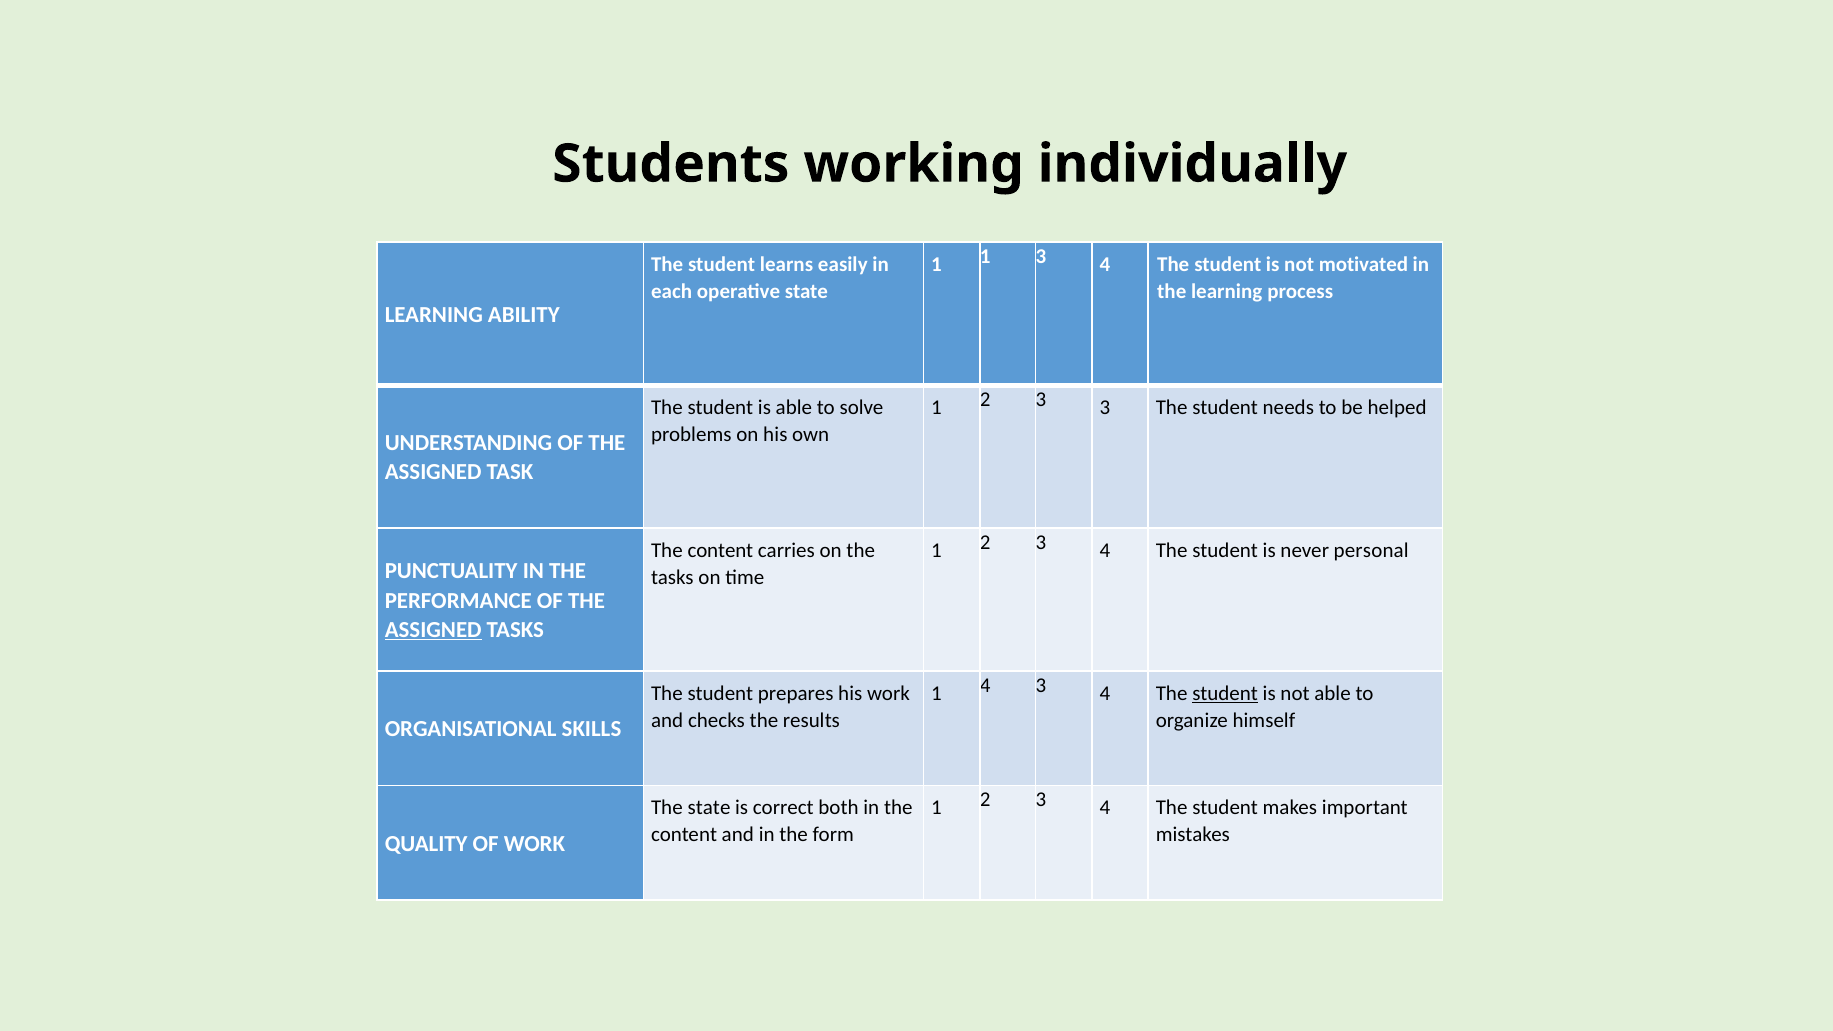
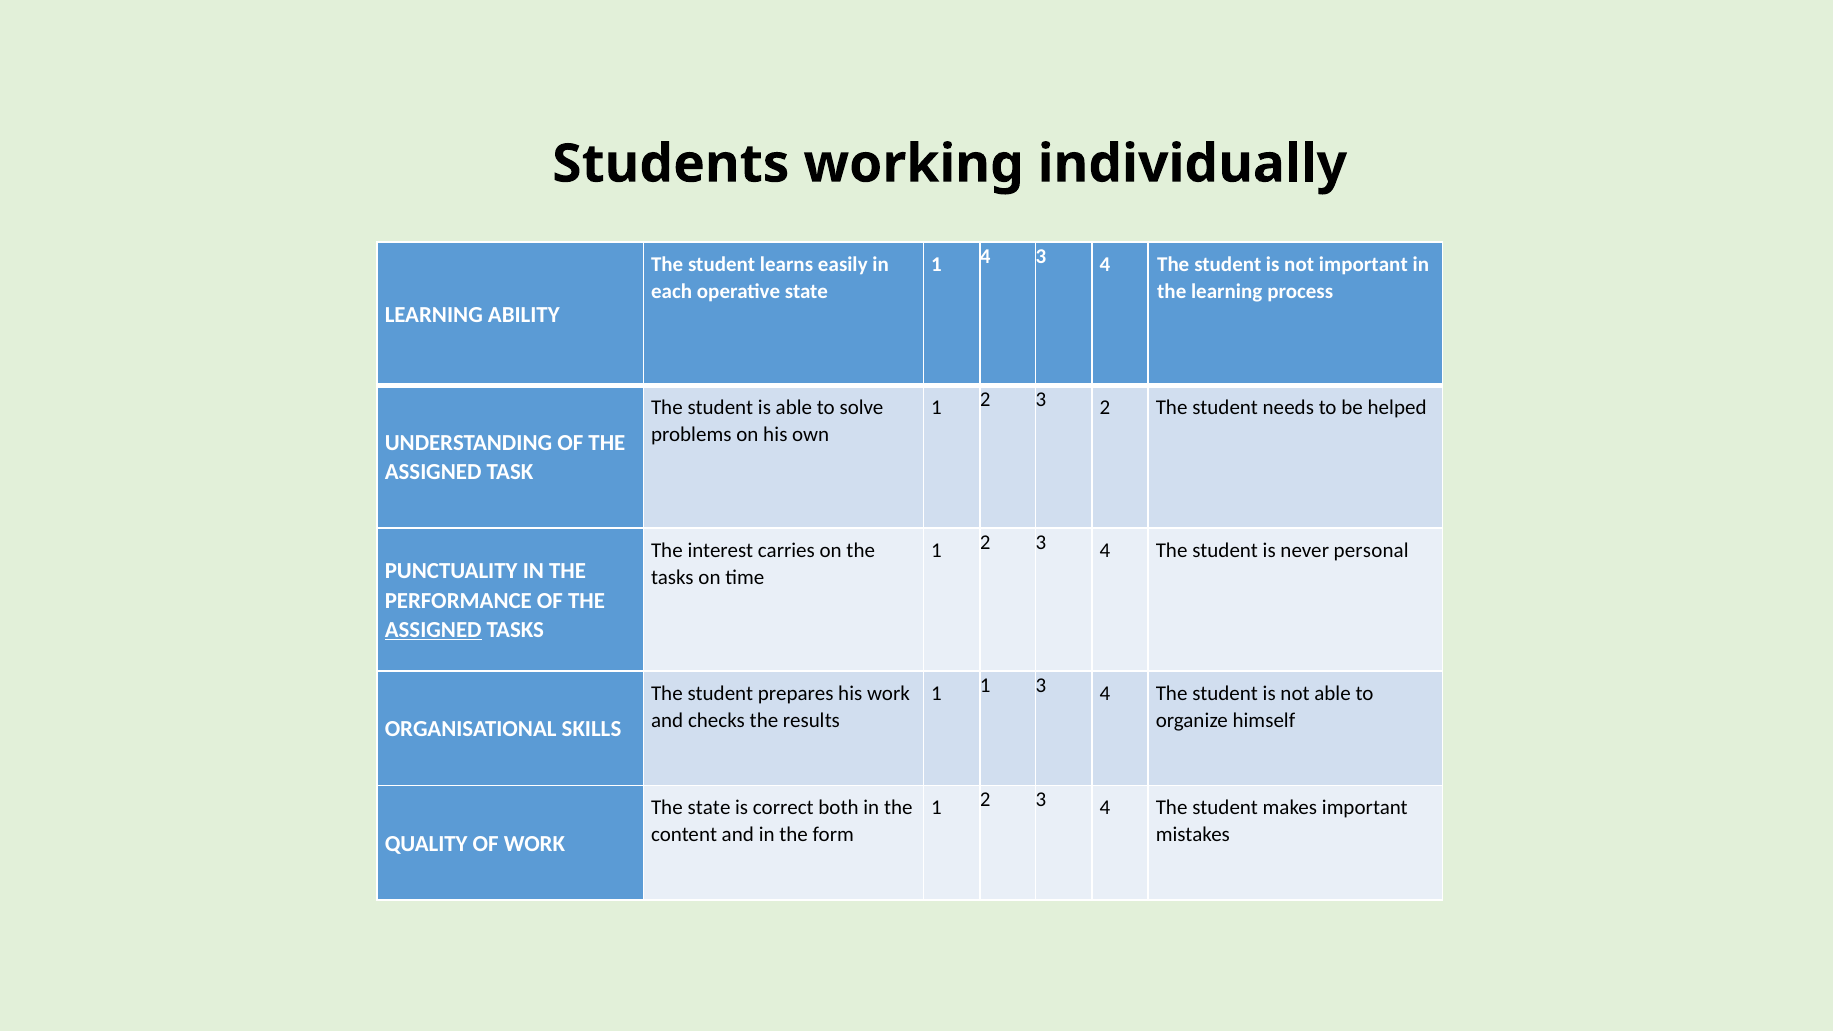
1 1: 1 -> 4
not motivated: motivated -> important
3 3: 3 -> 2
content at (720, 550): content -> interest
1 4: 4 -> 1
student at (1225, 693) underline: present -> none
